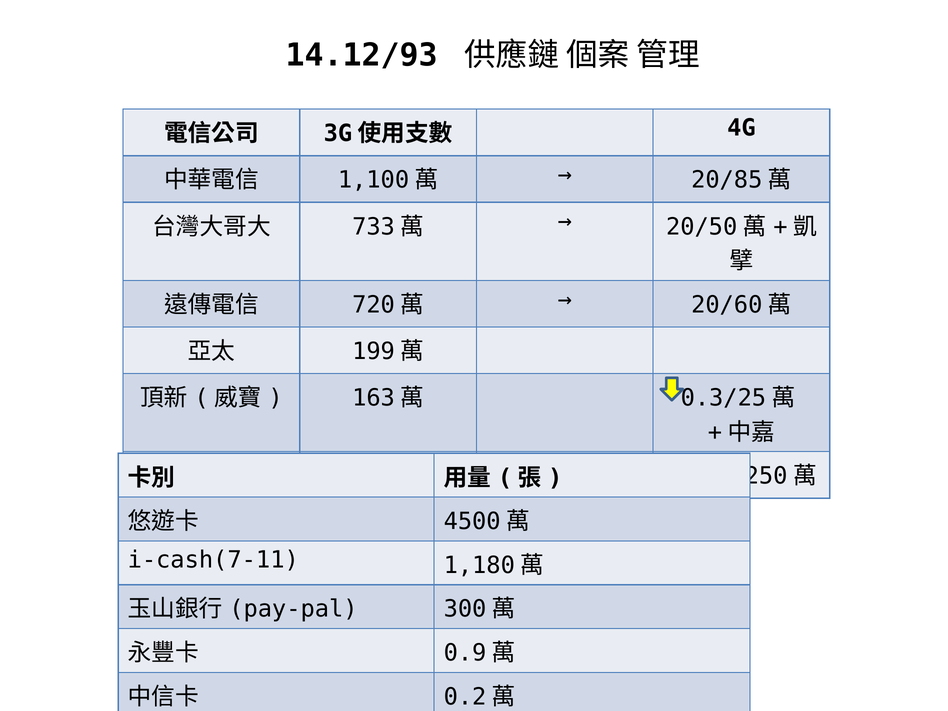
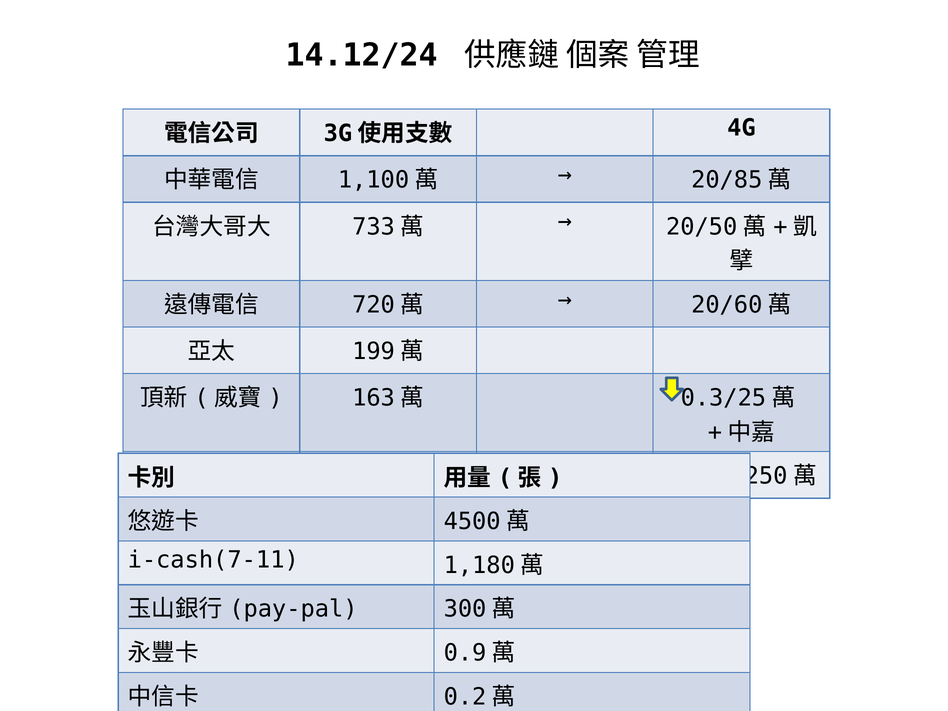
14.12/93: 14.12/93 -> 14.12/24
